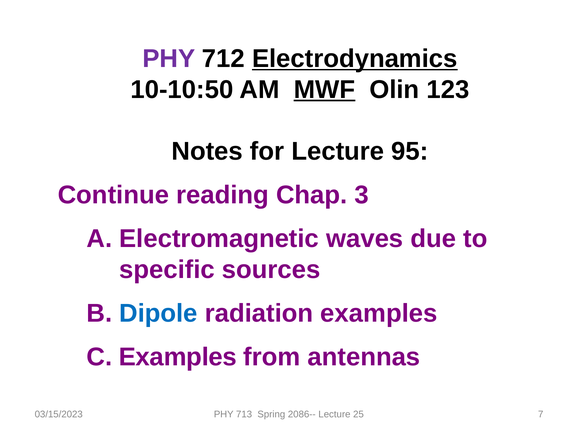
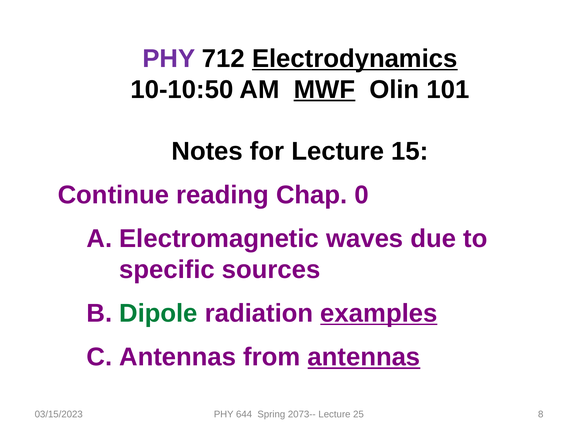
123: 123 -> 101
95: 95 -> 15
3: 3 -> 0
Dipole colour: blue -> green
examples at (379, 313) underline: none -> present
Examples at (178, 357): Examples -> Antennas
antennas at (364, 357) underline: none -> present
713: 713 -> 644
2086--: 2086-- -> 2073--
7: 7 -> 8
